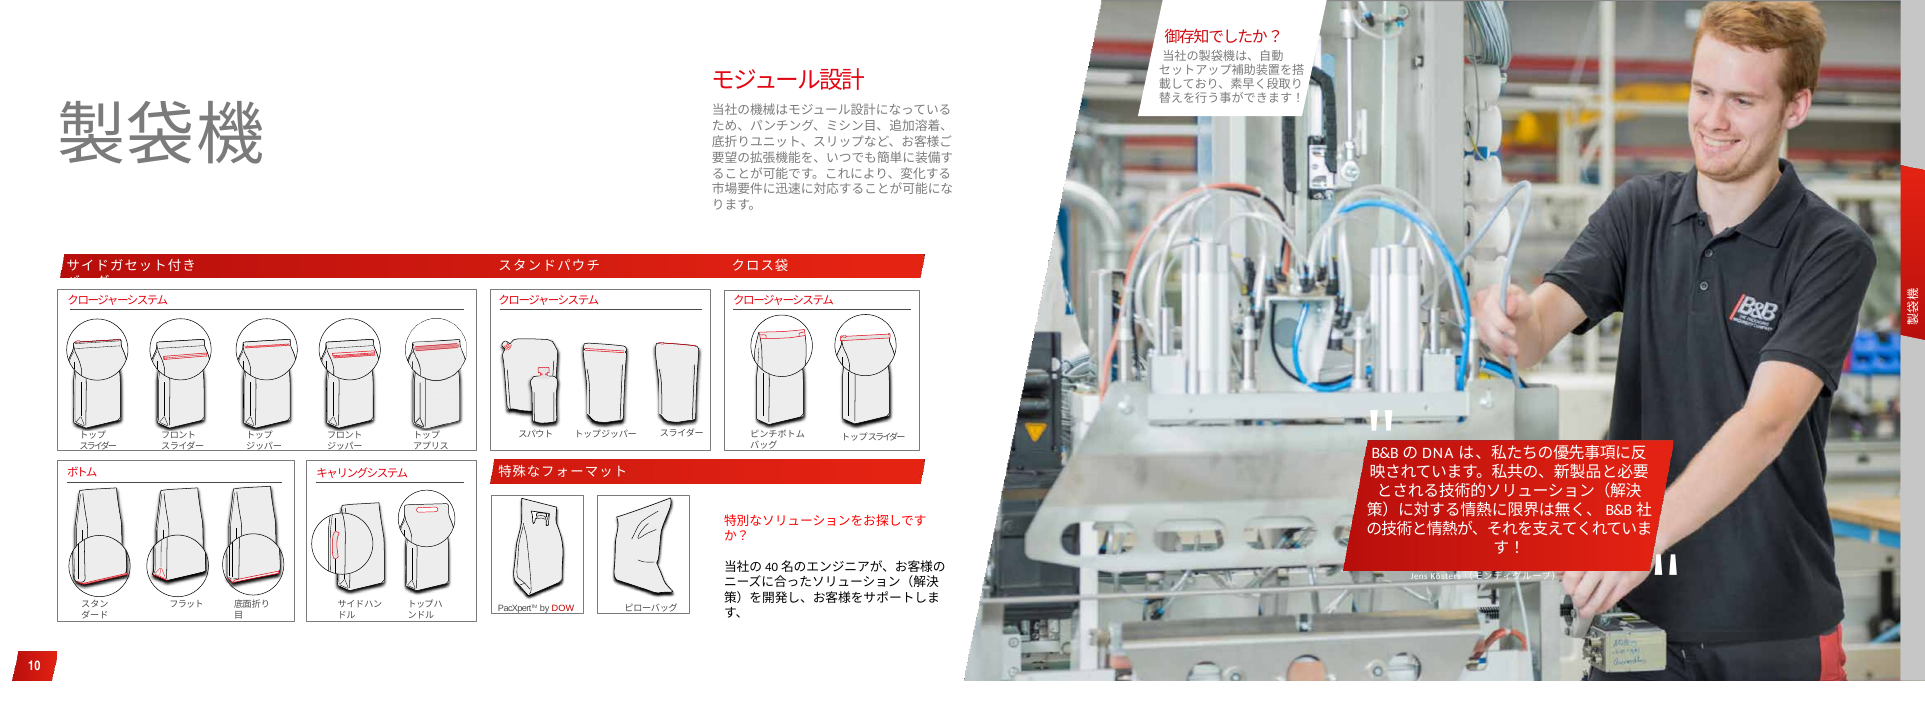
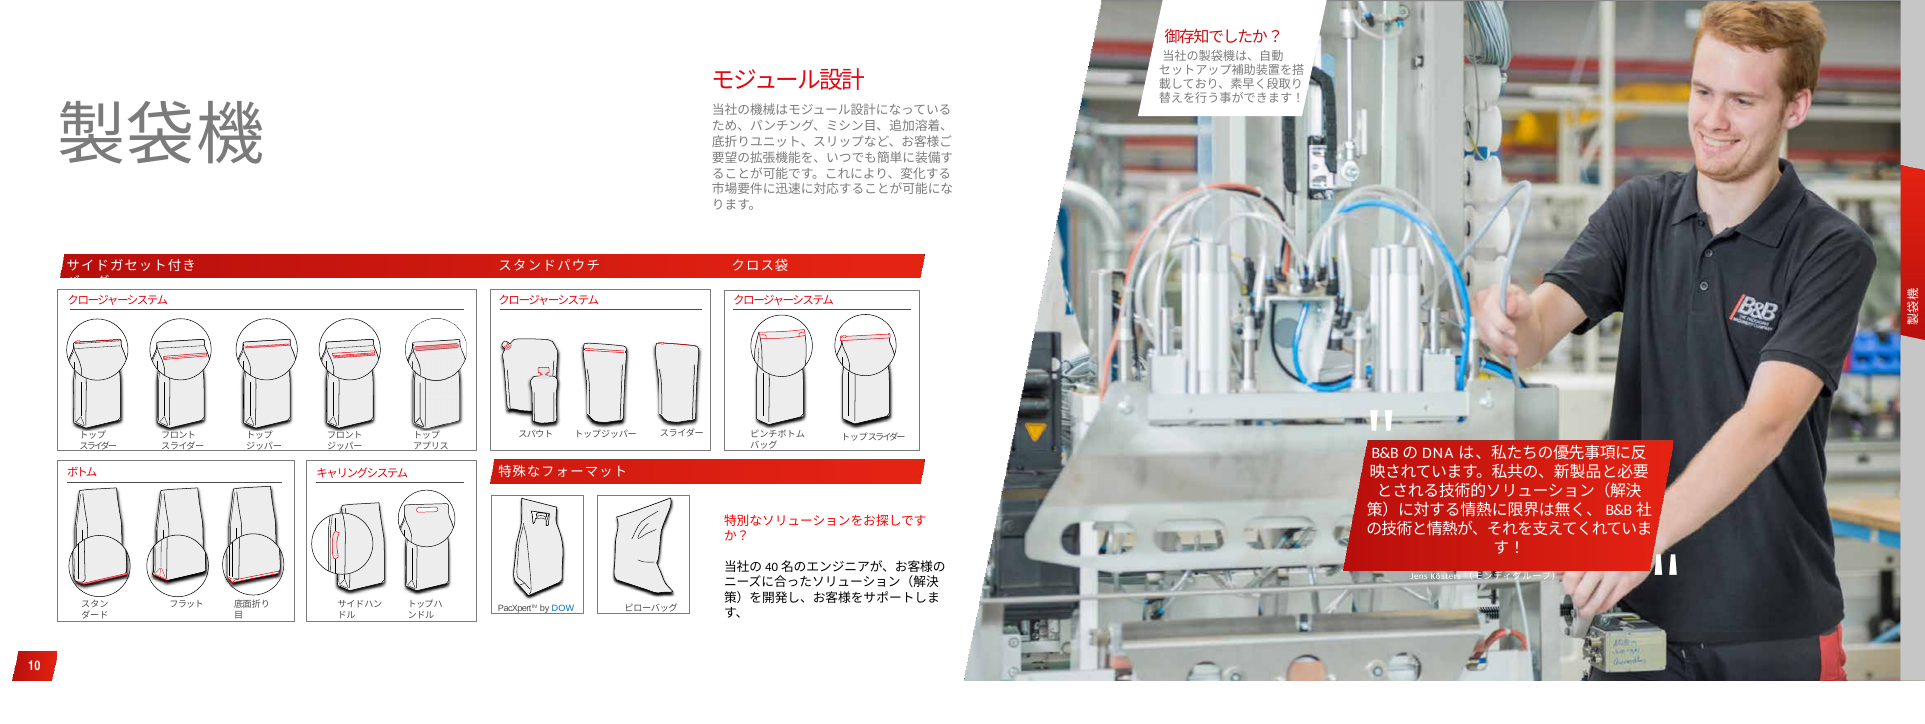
DOW colour: red -> blue
